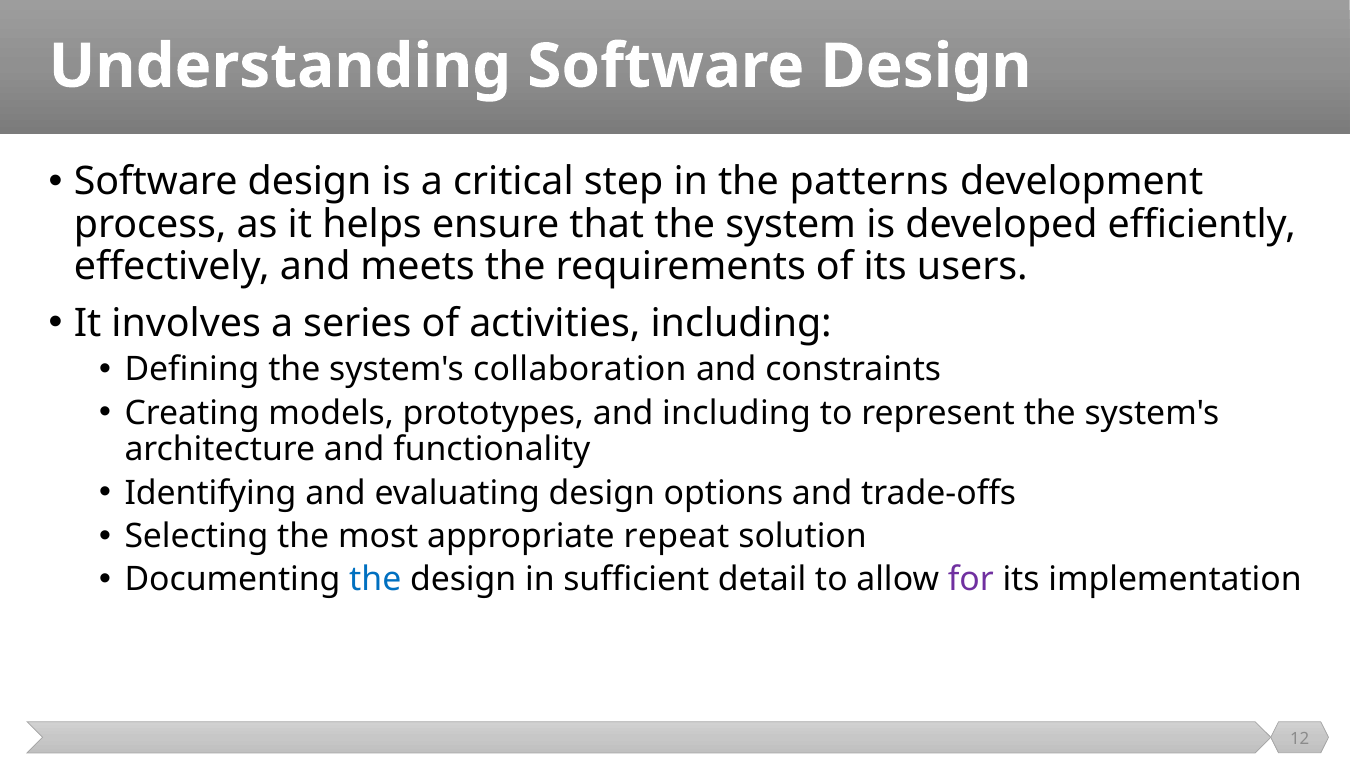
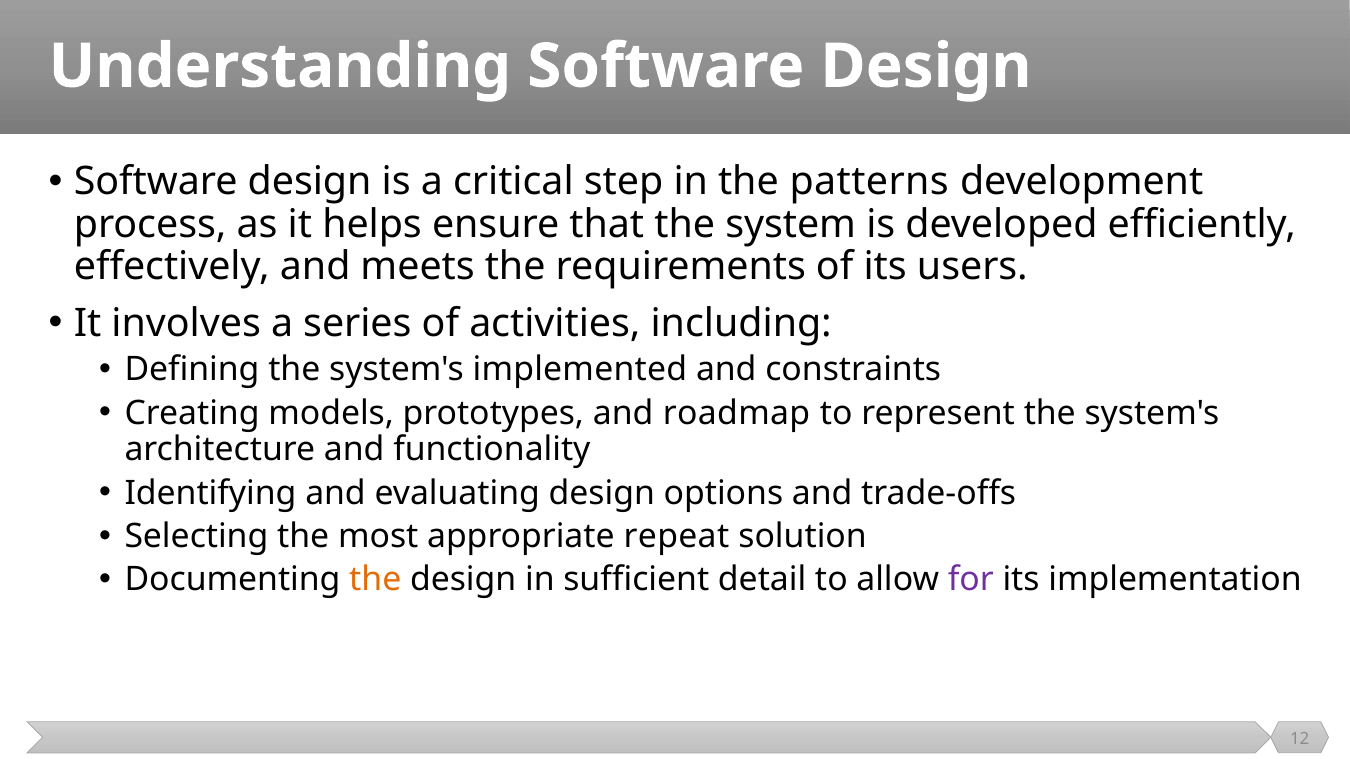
collaboration: collaboration -> implemented
and including: including -> roadmap
the at (375, 580) colour: blue -> orange
